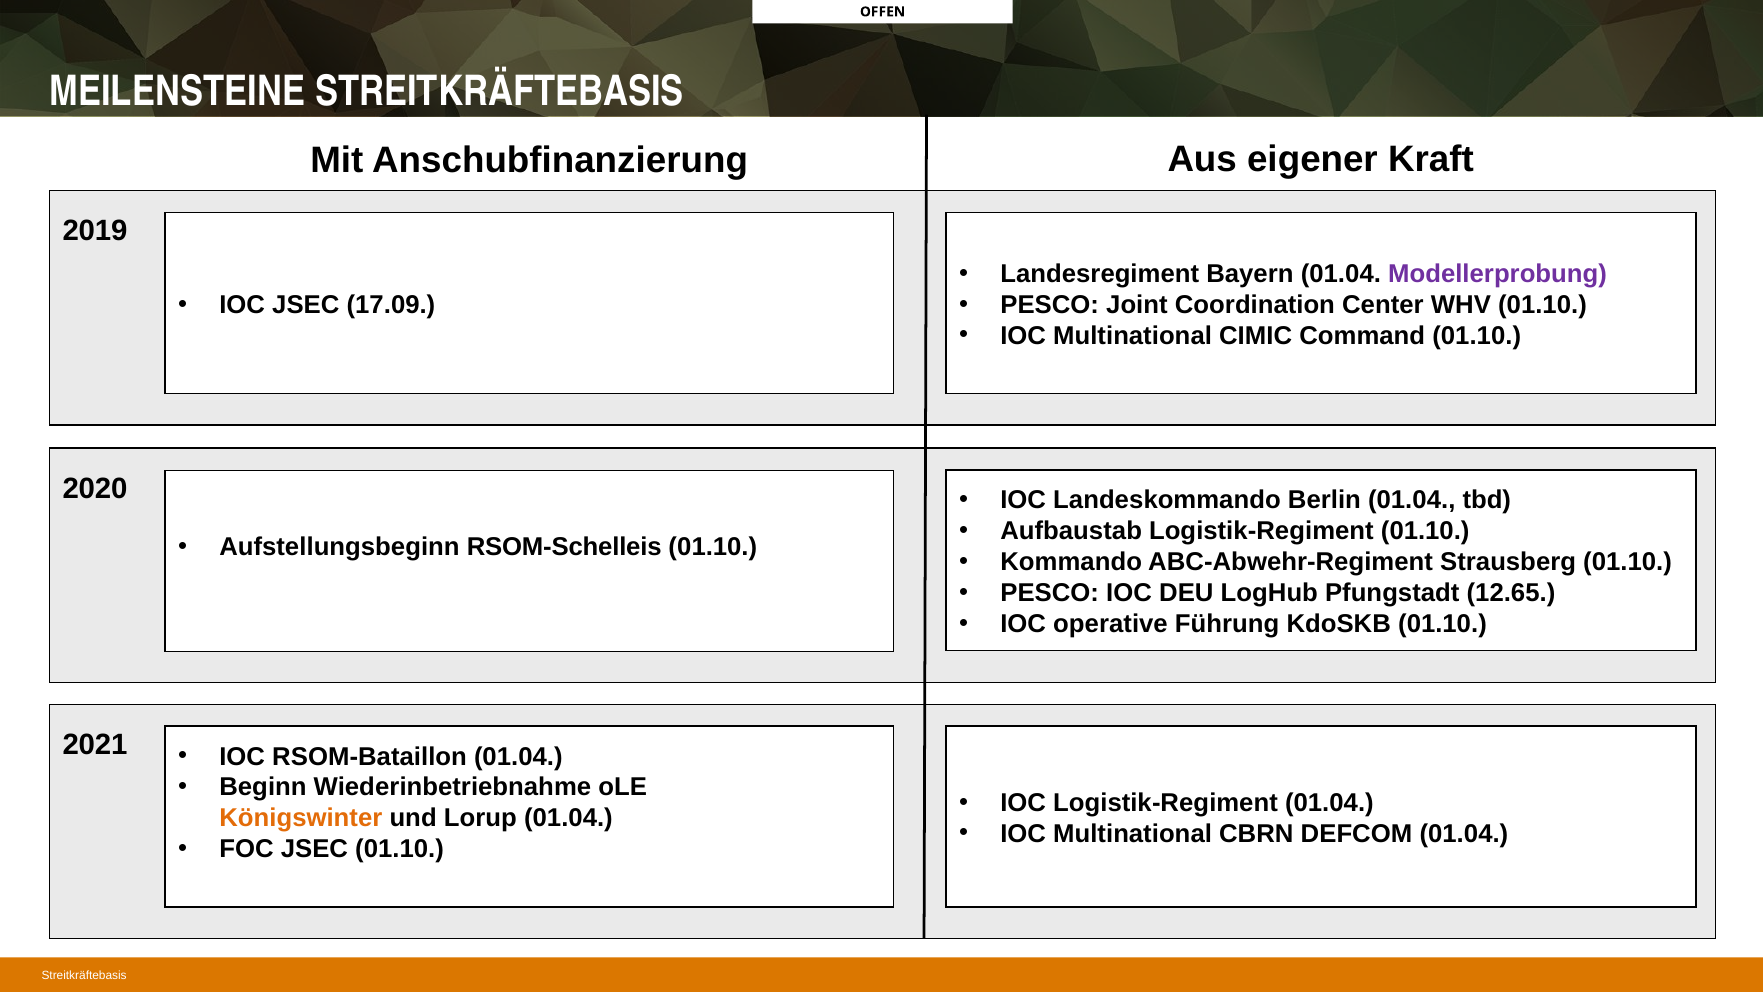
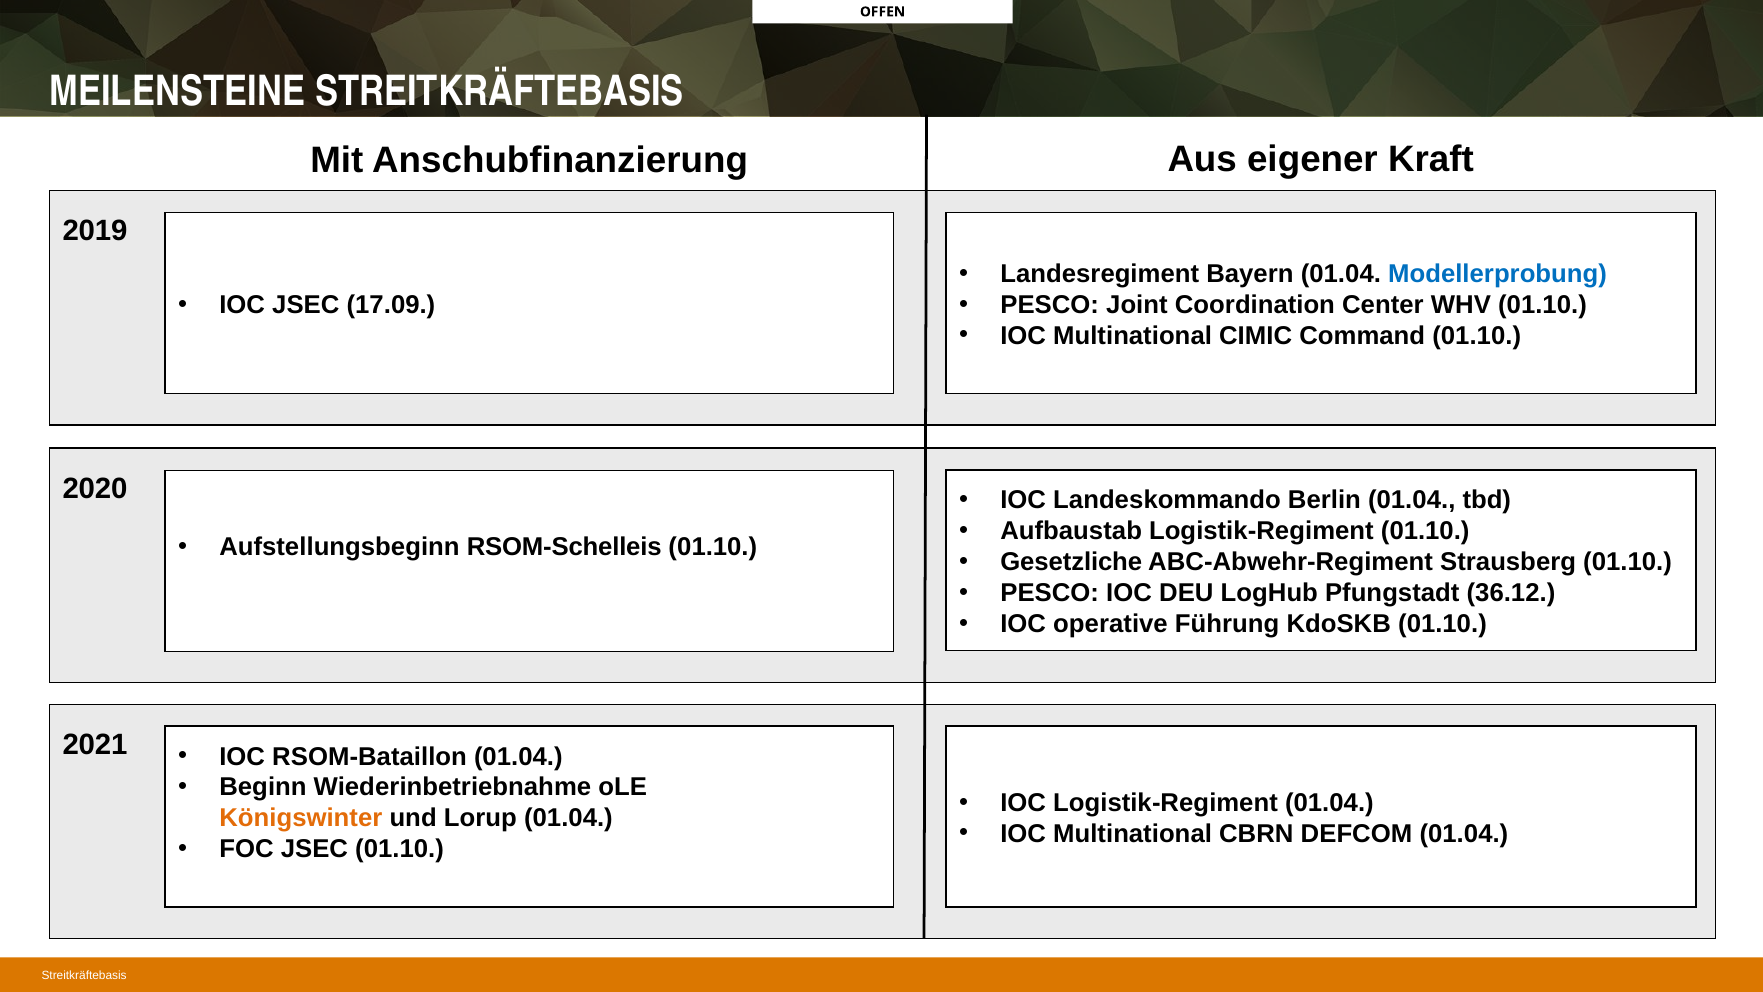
Modellerprobung colour: purple -> blue
Kommando: Kommando -> Gesetzliche
12.65: 12.65 -> 36.12
